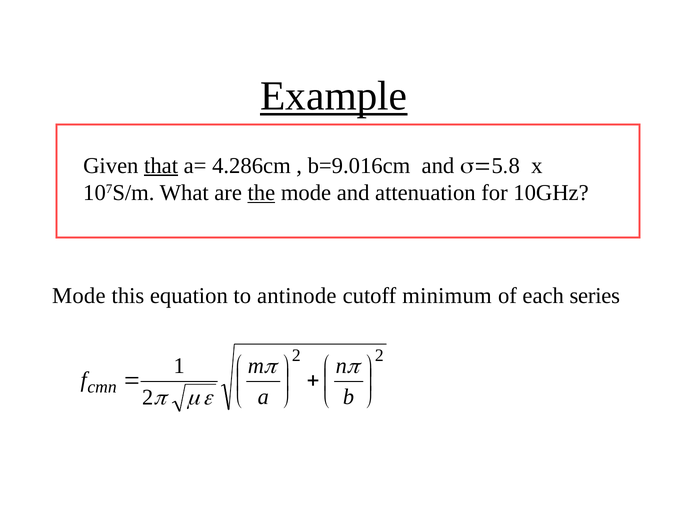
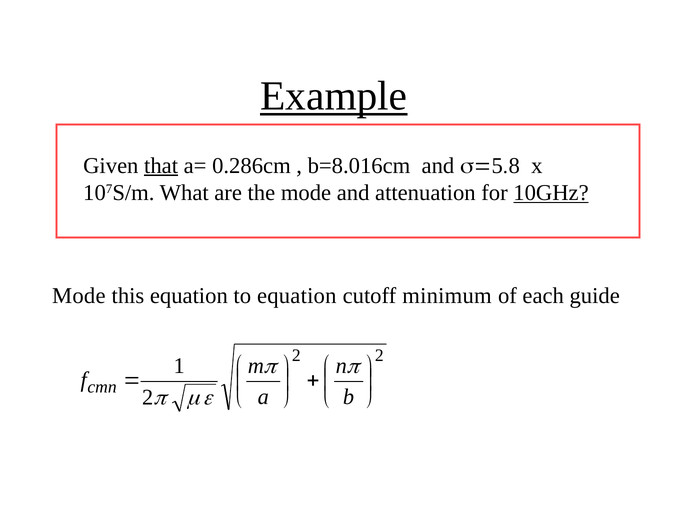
4.286cm: 4.286cm -> 0.286cm
b=9.016cm: b=9.016cm -> b=8.016cm
the underline: present -> none
10GHz underline: none -> present
to antinode: antinode -> equation
series: series -> guide
